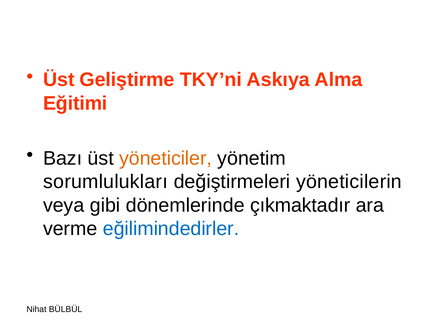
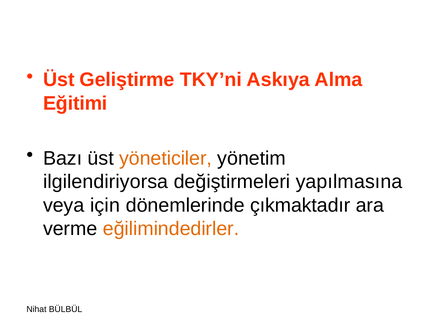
sorumlulukları: sorumlulukları -> ilgilendiriyorsa
yöneticilerin: yöneticilerin -> yapılmasına
gibi: gibi -> için
eğilimindedirler colour: blue -> orange
